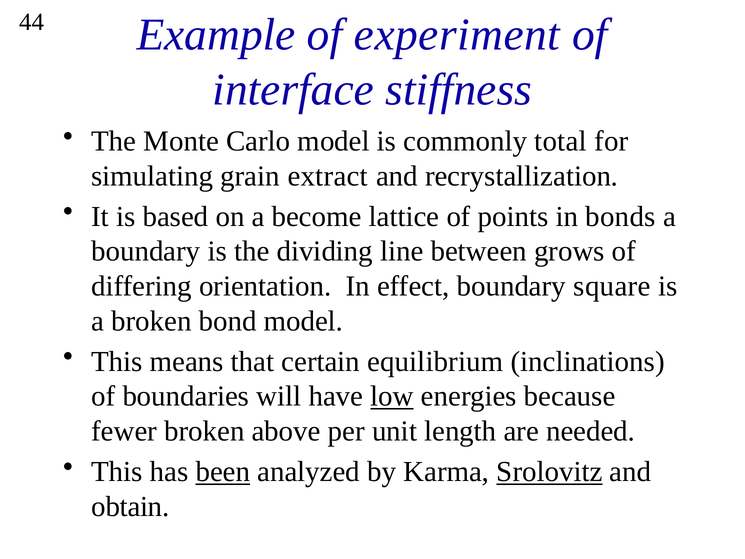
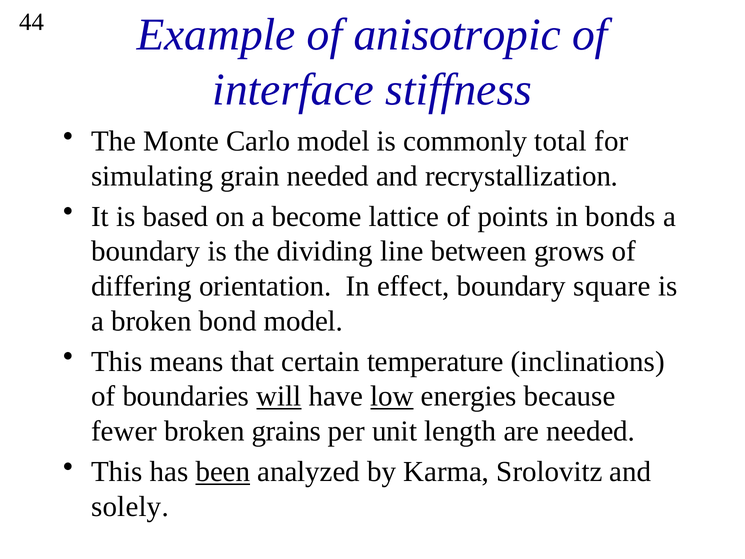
experiment: experiment -> anisotropic
grain extract: extract -> needed
equilibrium: equilibrium -> temperature
will underline: none -> present
above: above -> grains
Srolovitz underline: present -> none
obtain: obtain -> solely
